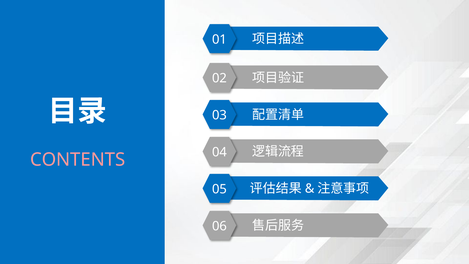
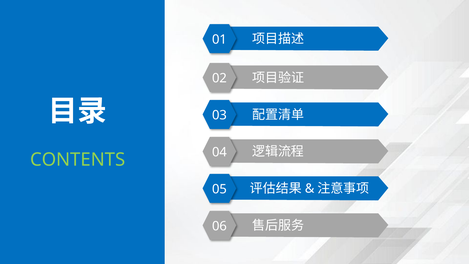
CONTENTS colour: pink -> light green
